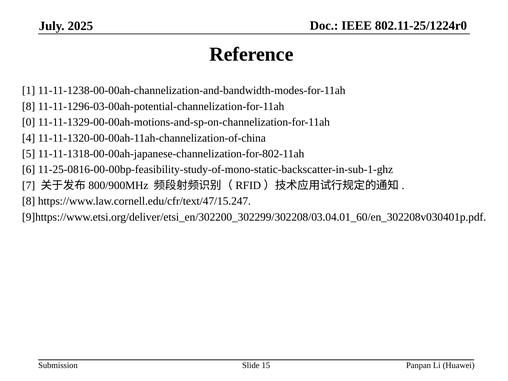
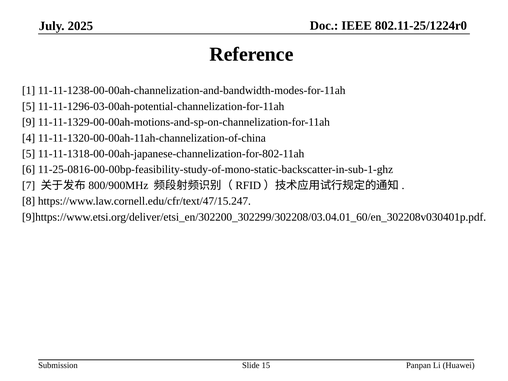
8 at (29, 106): 8 -> 5
0: 0 -> 9
